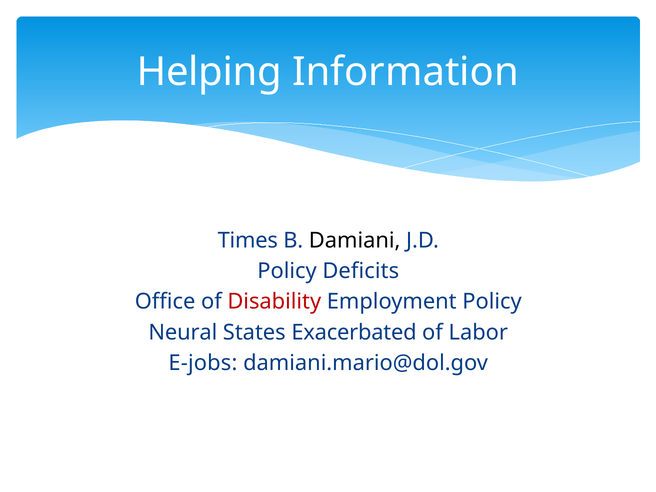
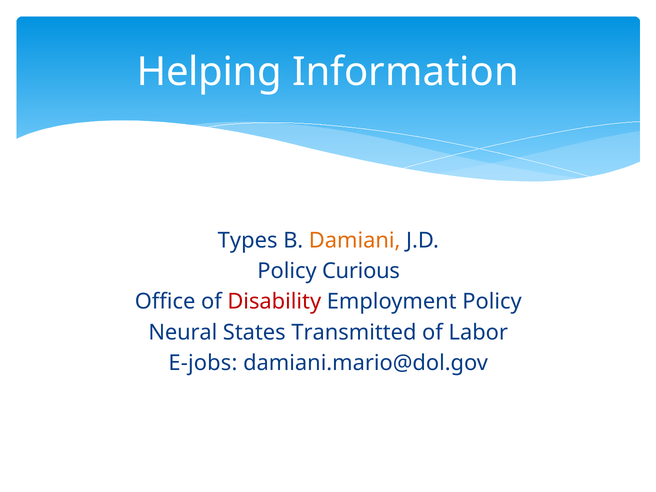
Times: Times -> Types
Damiani colour: black -> orange
Deficits: Deficits -> Curious
Exacerbated: Exacerbated -> Transmitted
